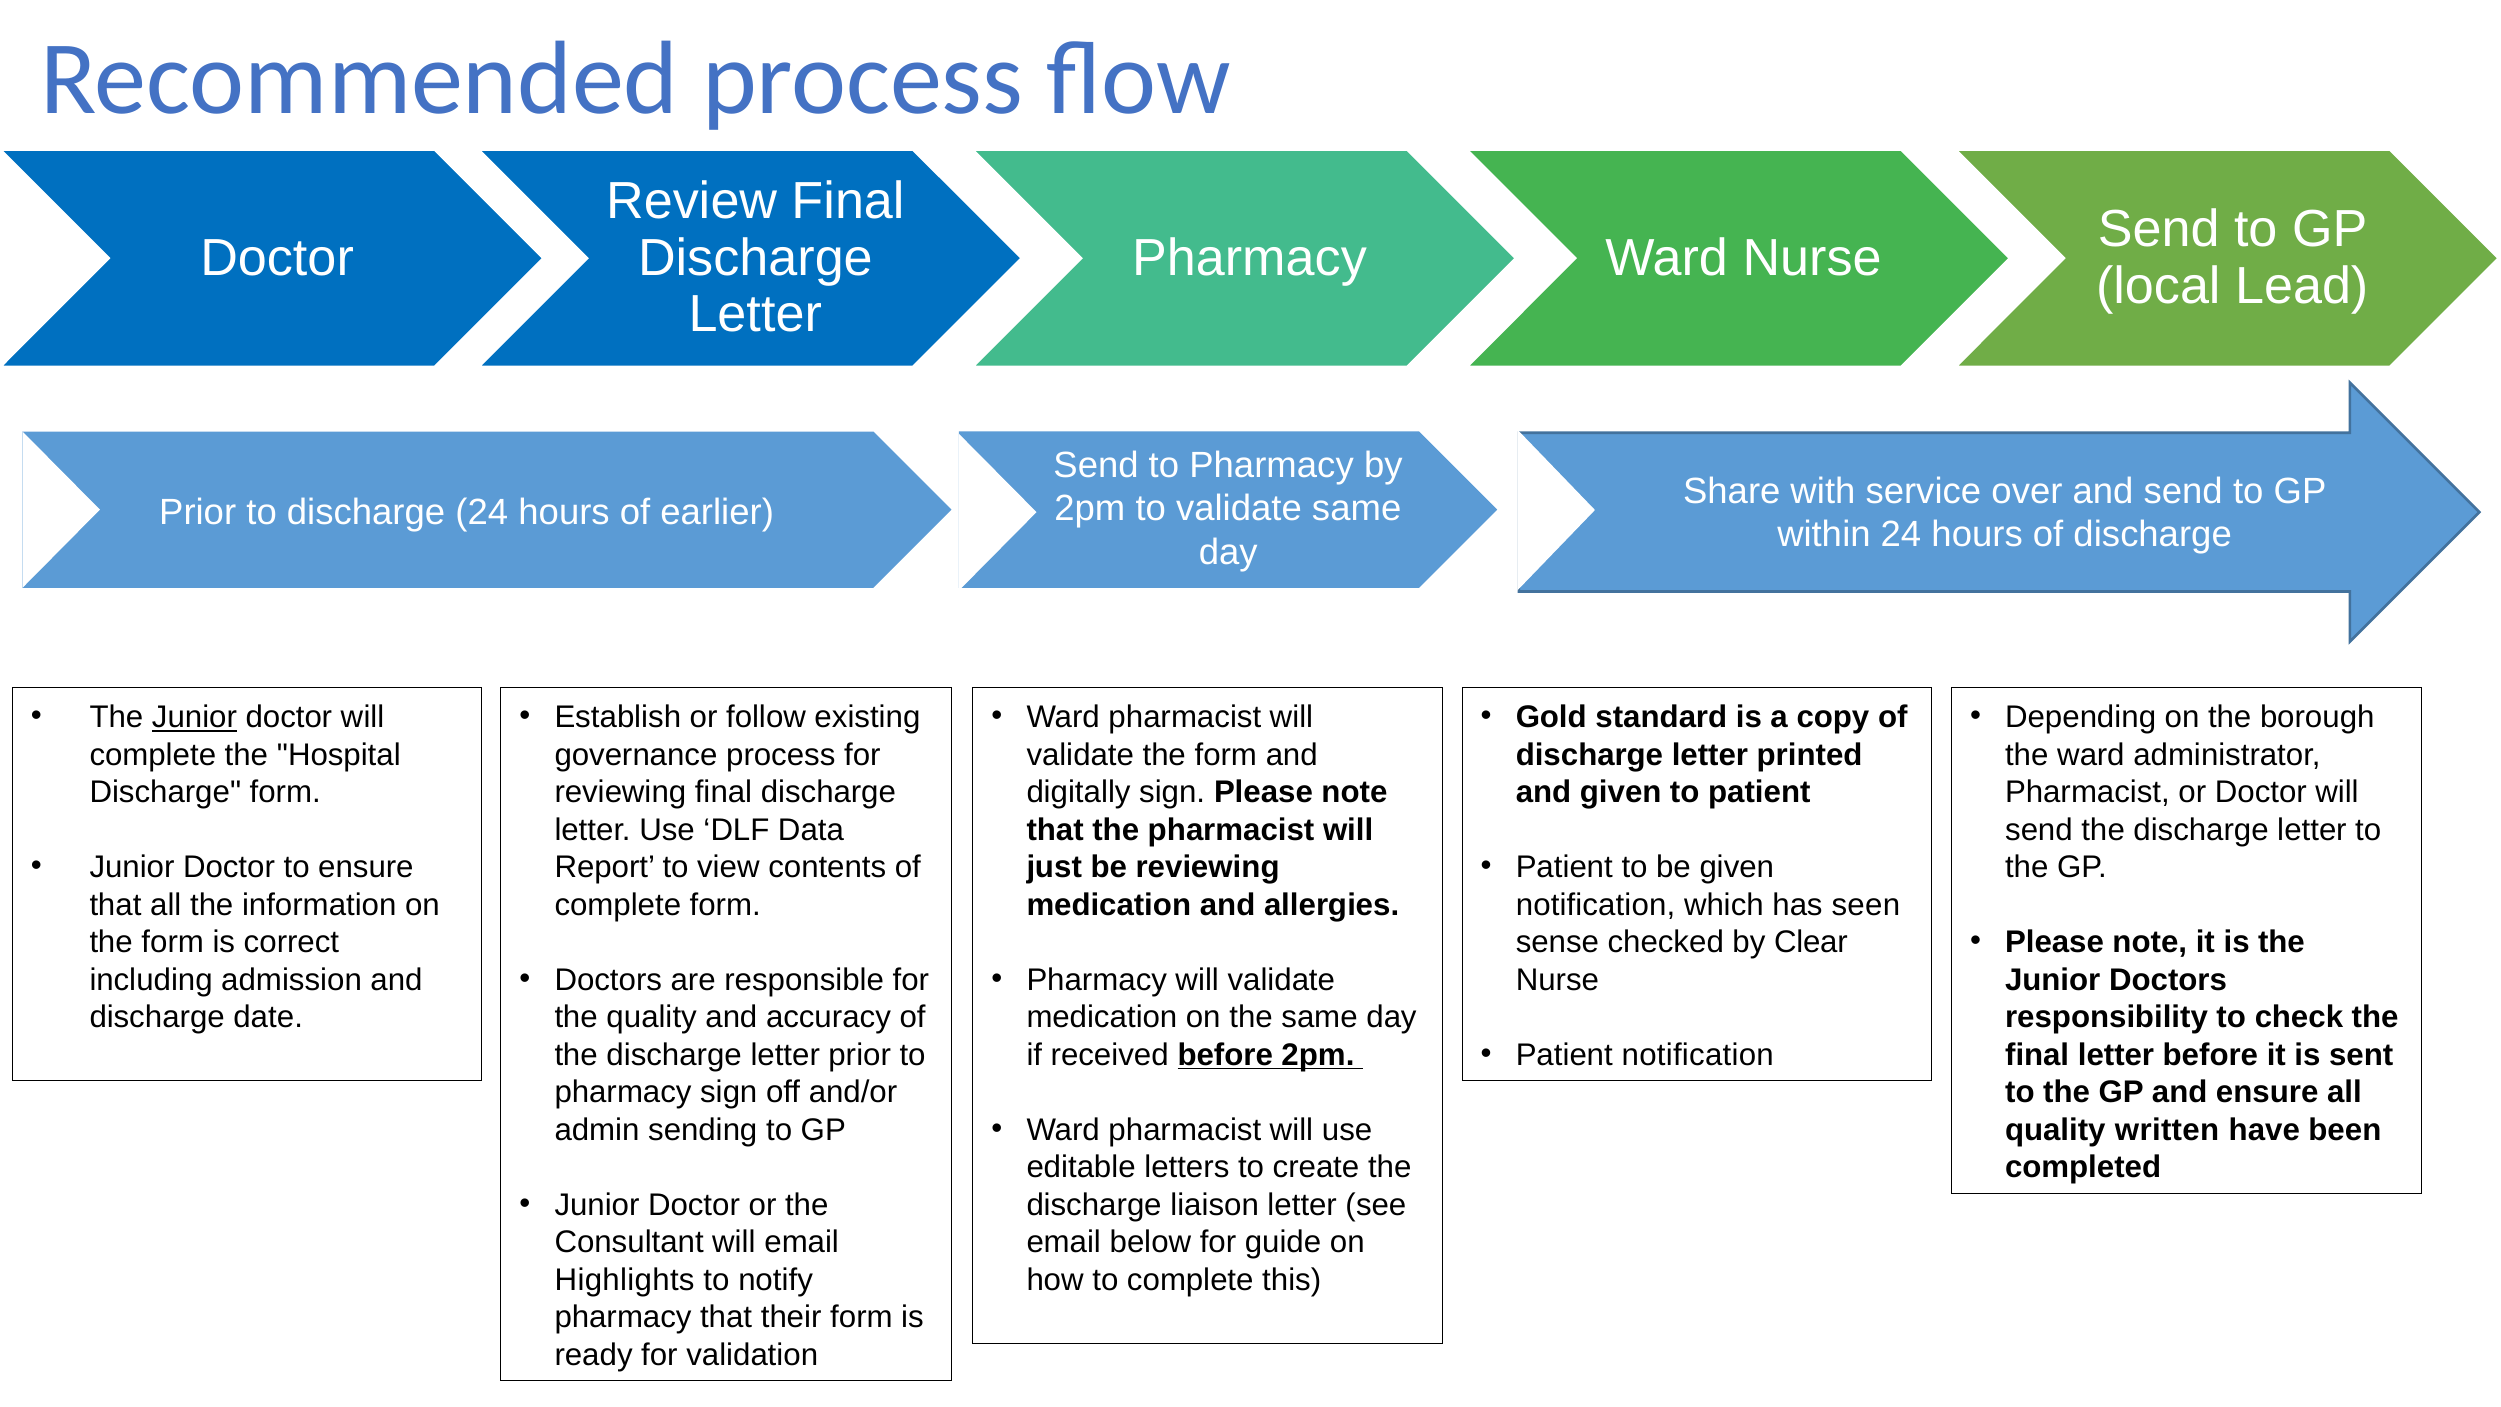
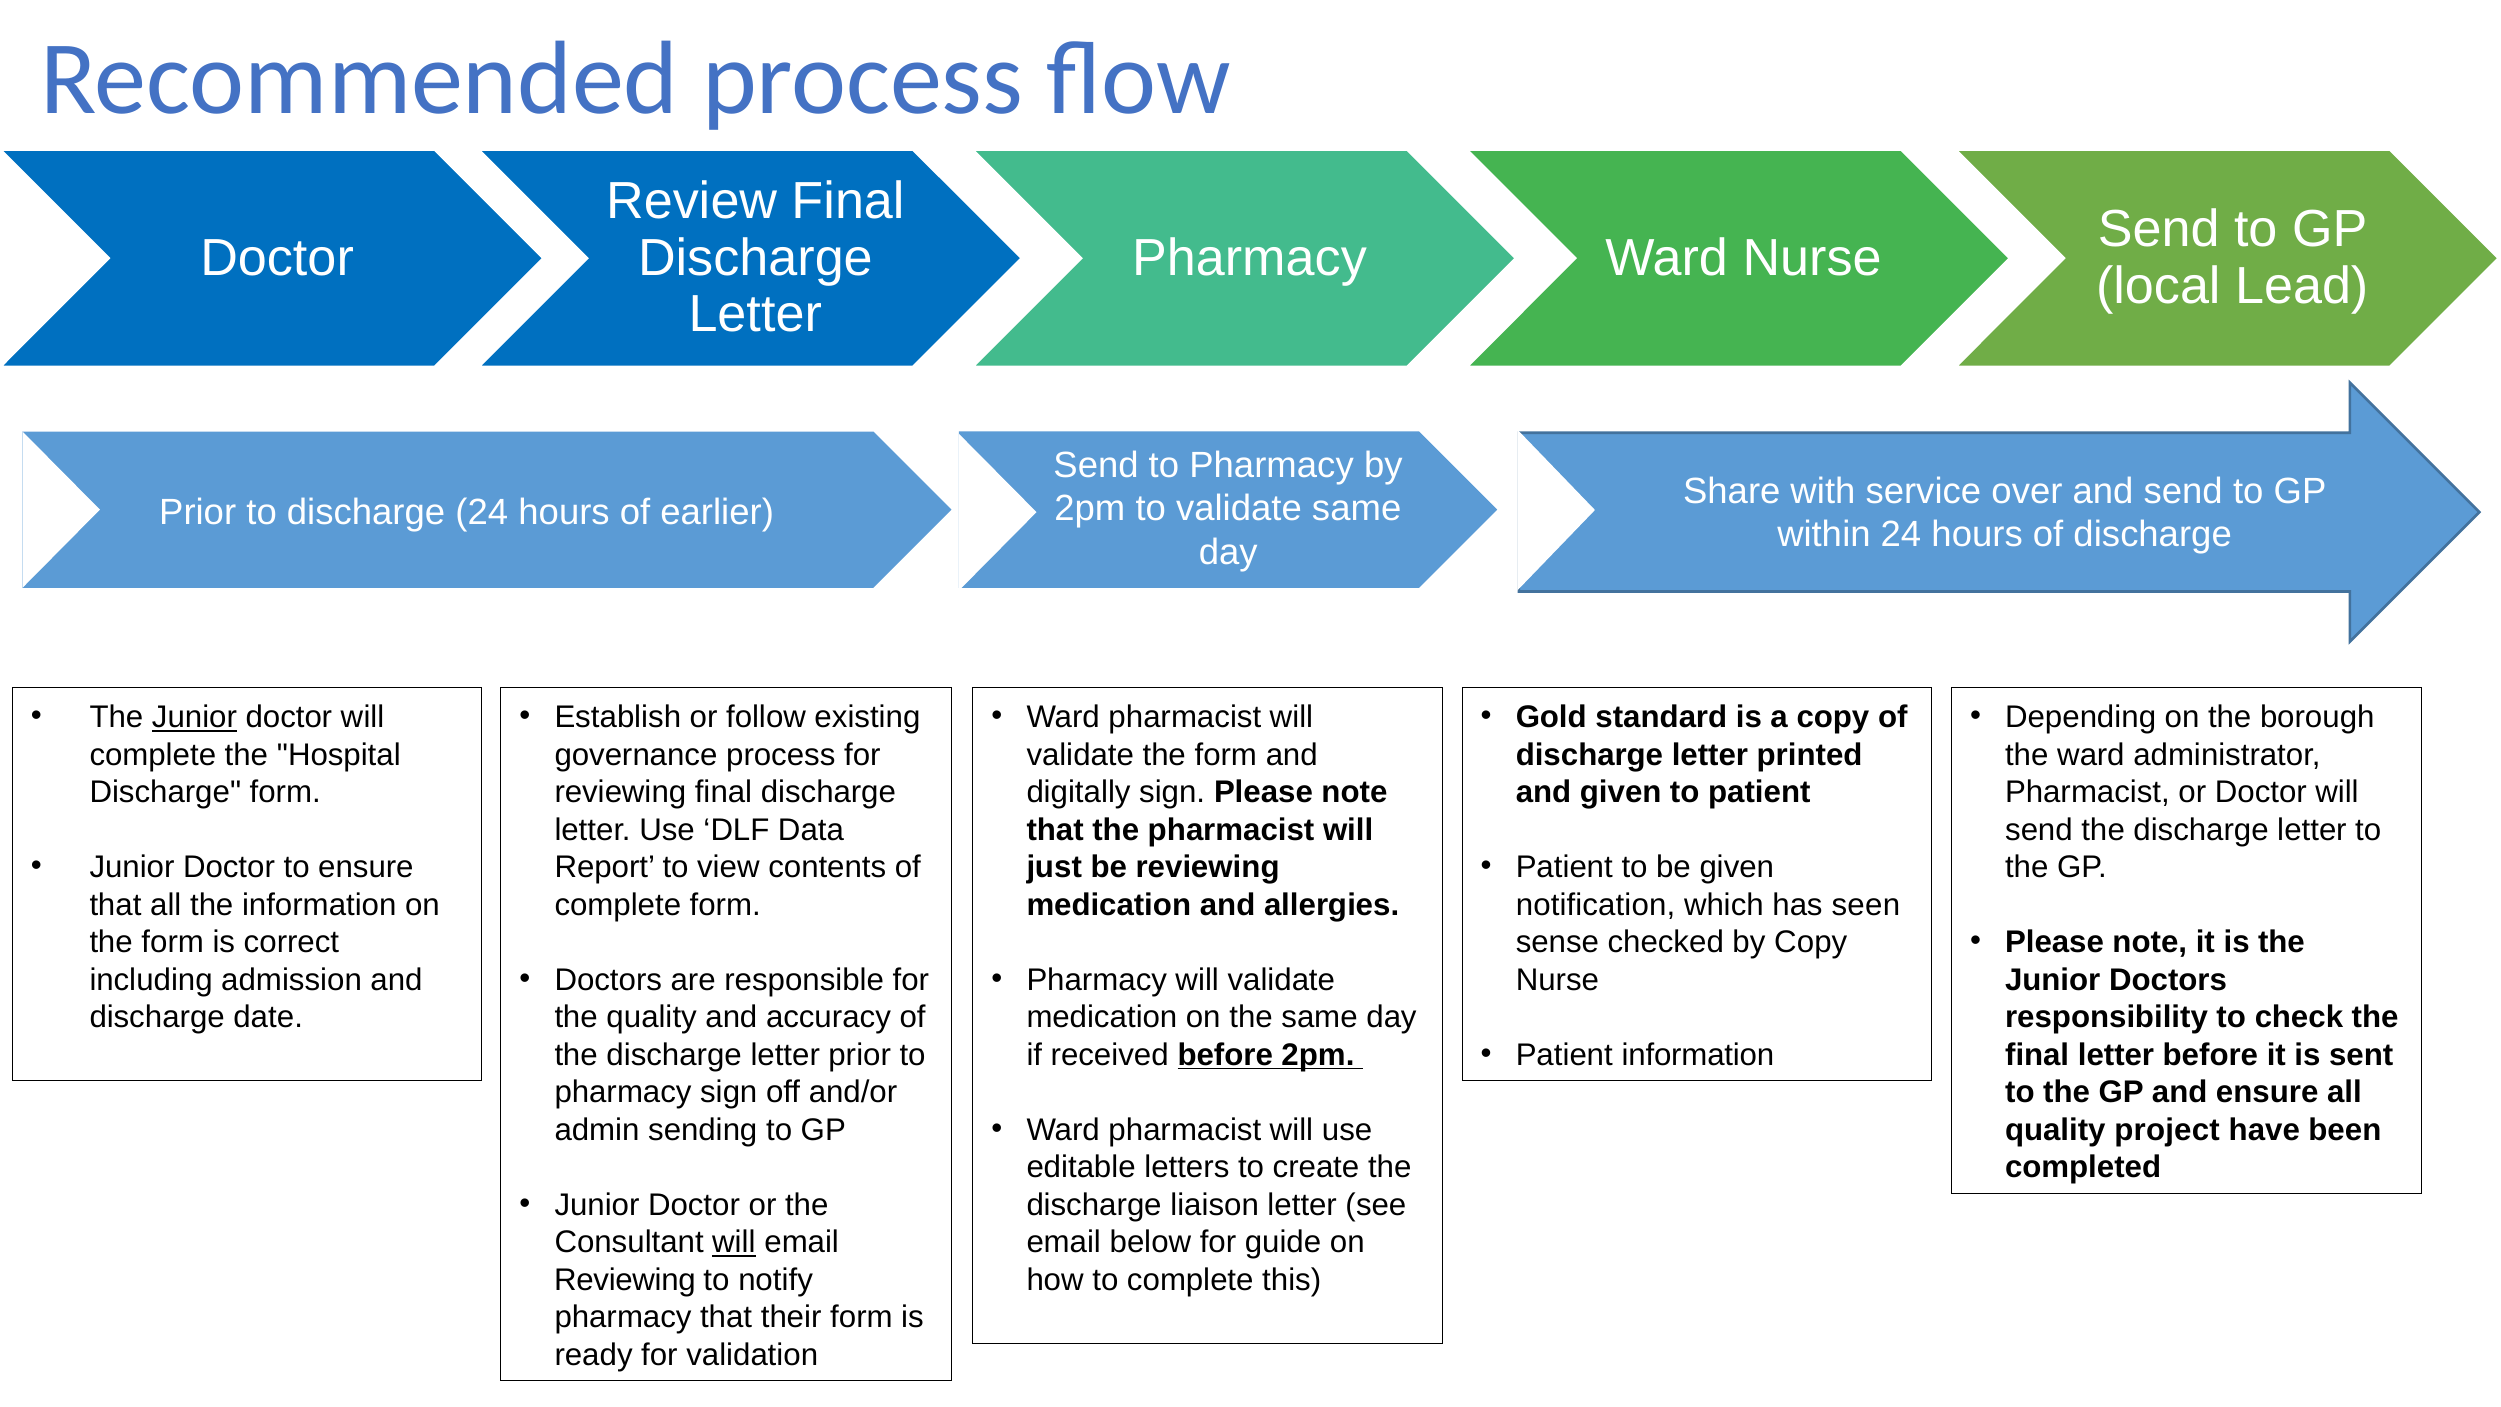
by Clear: Clear -> Copy
Patient notification: notification -> information
written: written -> project
will at (734, 1242) underline: none -> present
Highlights at (625, 1280): Highlights -> Reviewing
